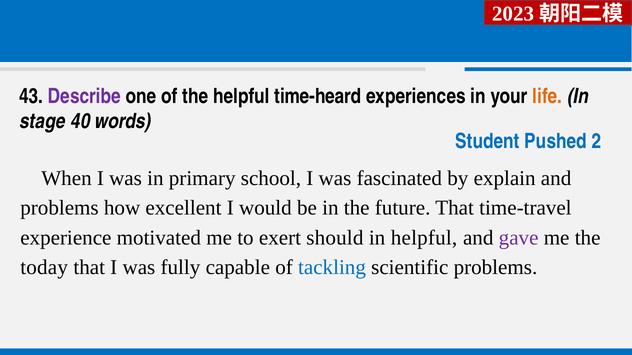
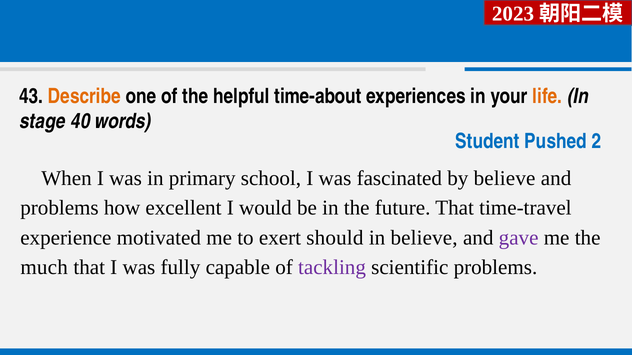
Describe colour: purple -> orange
time-heard: time-heard -> time-about
by explain: explain -> believe
in helpful: helpful -> believe
today: today -> much
tackling colour: blue -> purple
